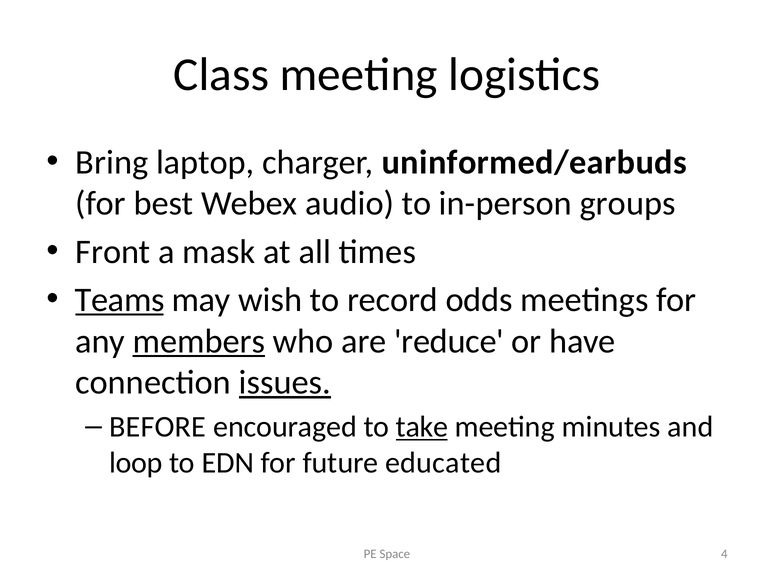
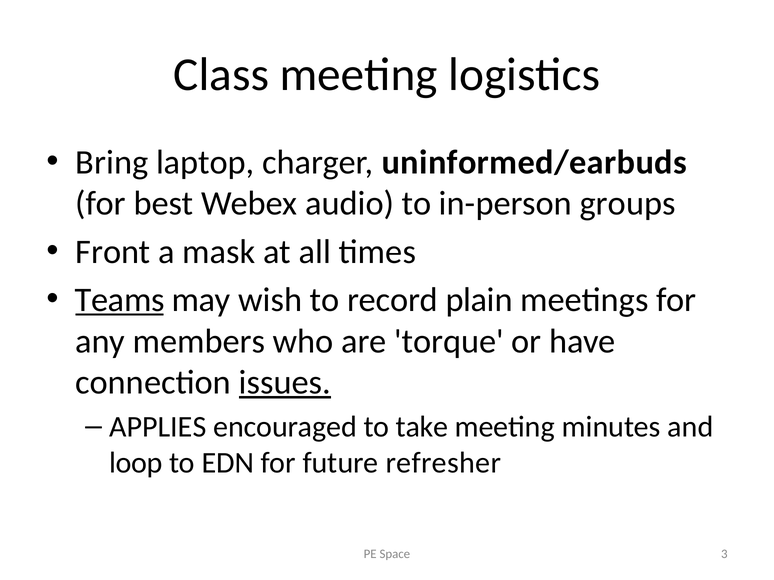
odds: odds -> plain
members underline: present -> none
reduce: reduce -> torque
BEFORE: BEFORE -> APPLIES
take underline: present -> none
educated: educated -> refresher
4: 4 -> 3
